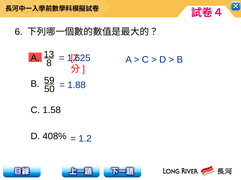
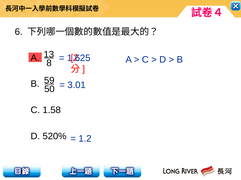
1.88: 1.88 -> 3.01
408%: 408% -> 520%
